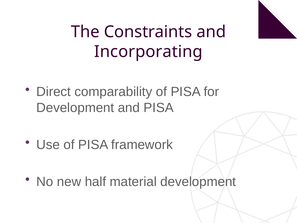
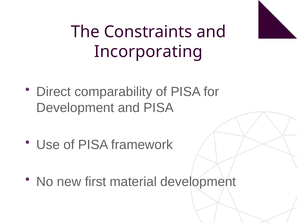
half: half -> first
